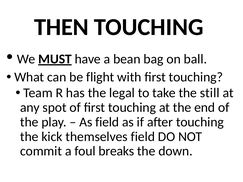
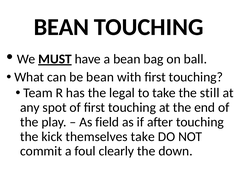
THEN at (61, 27): THEN -> BEAN
be flight: flight -> bean
themselves field: field -> take
breaks: breaks -> clearly
